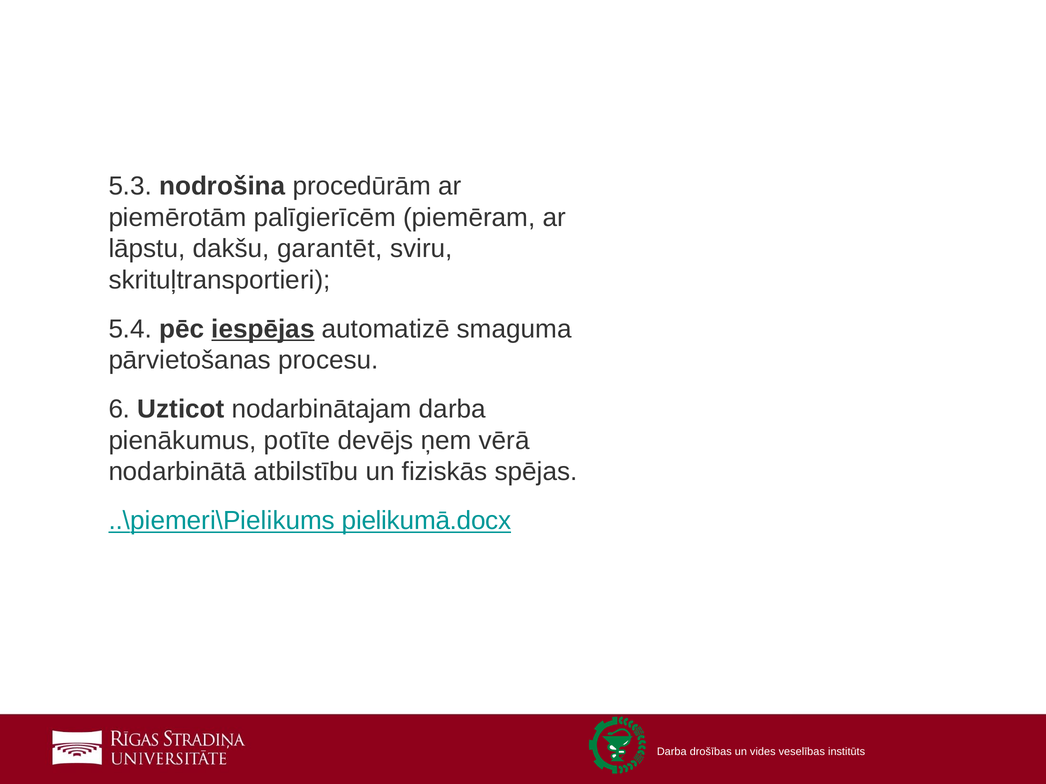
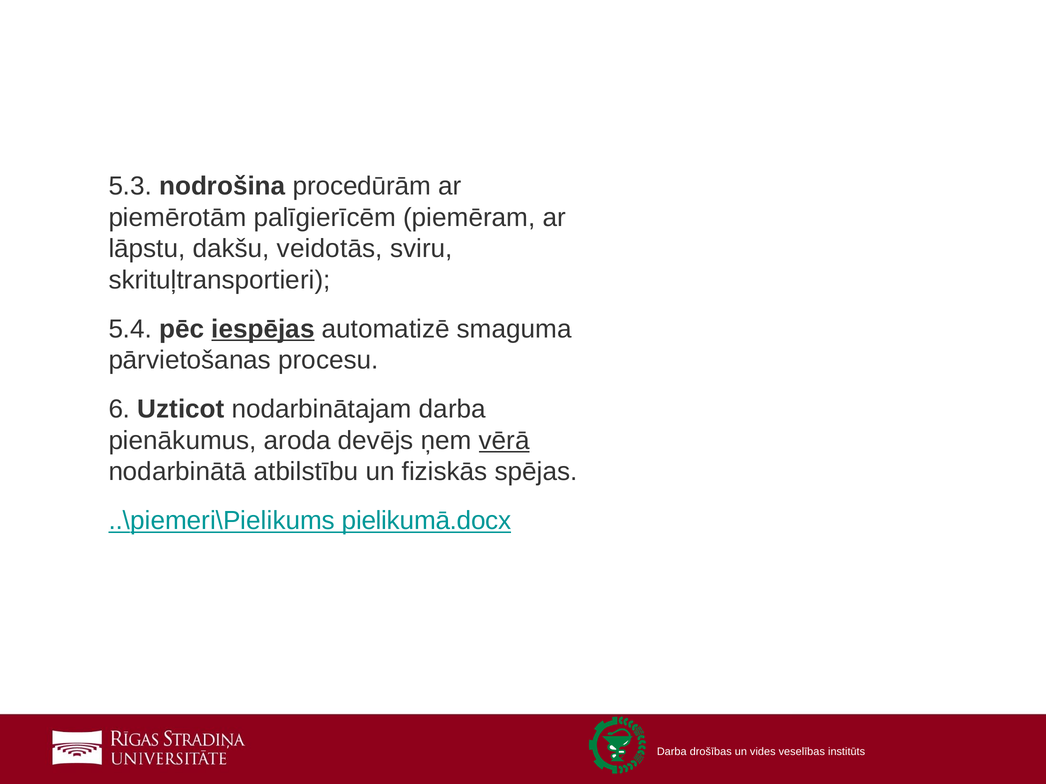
garantēt: garantēt -> veidotās
potīte: potīte -> aroda
vērā underline: none -> present
